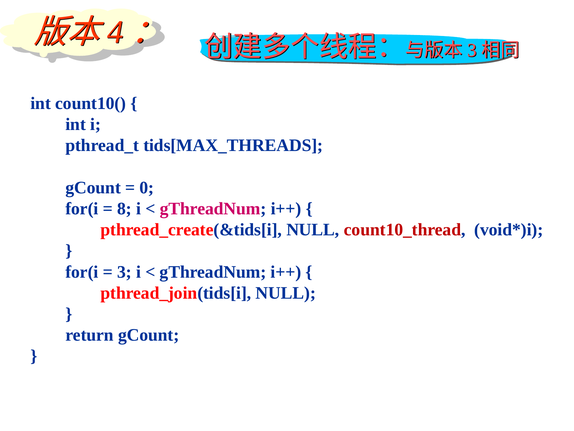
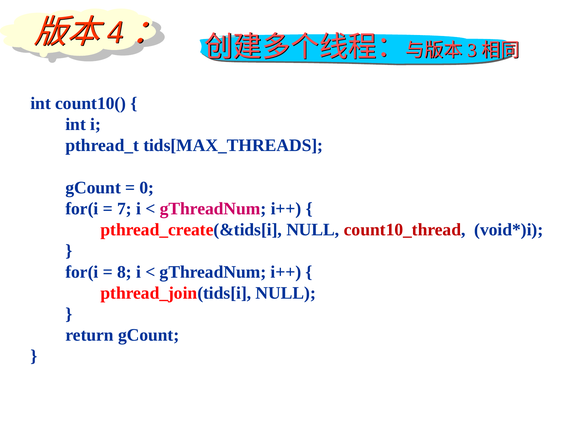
8: 8 -> 7
3: 3 -> 8
